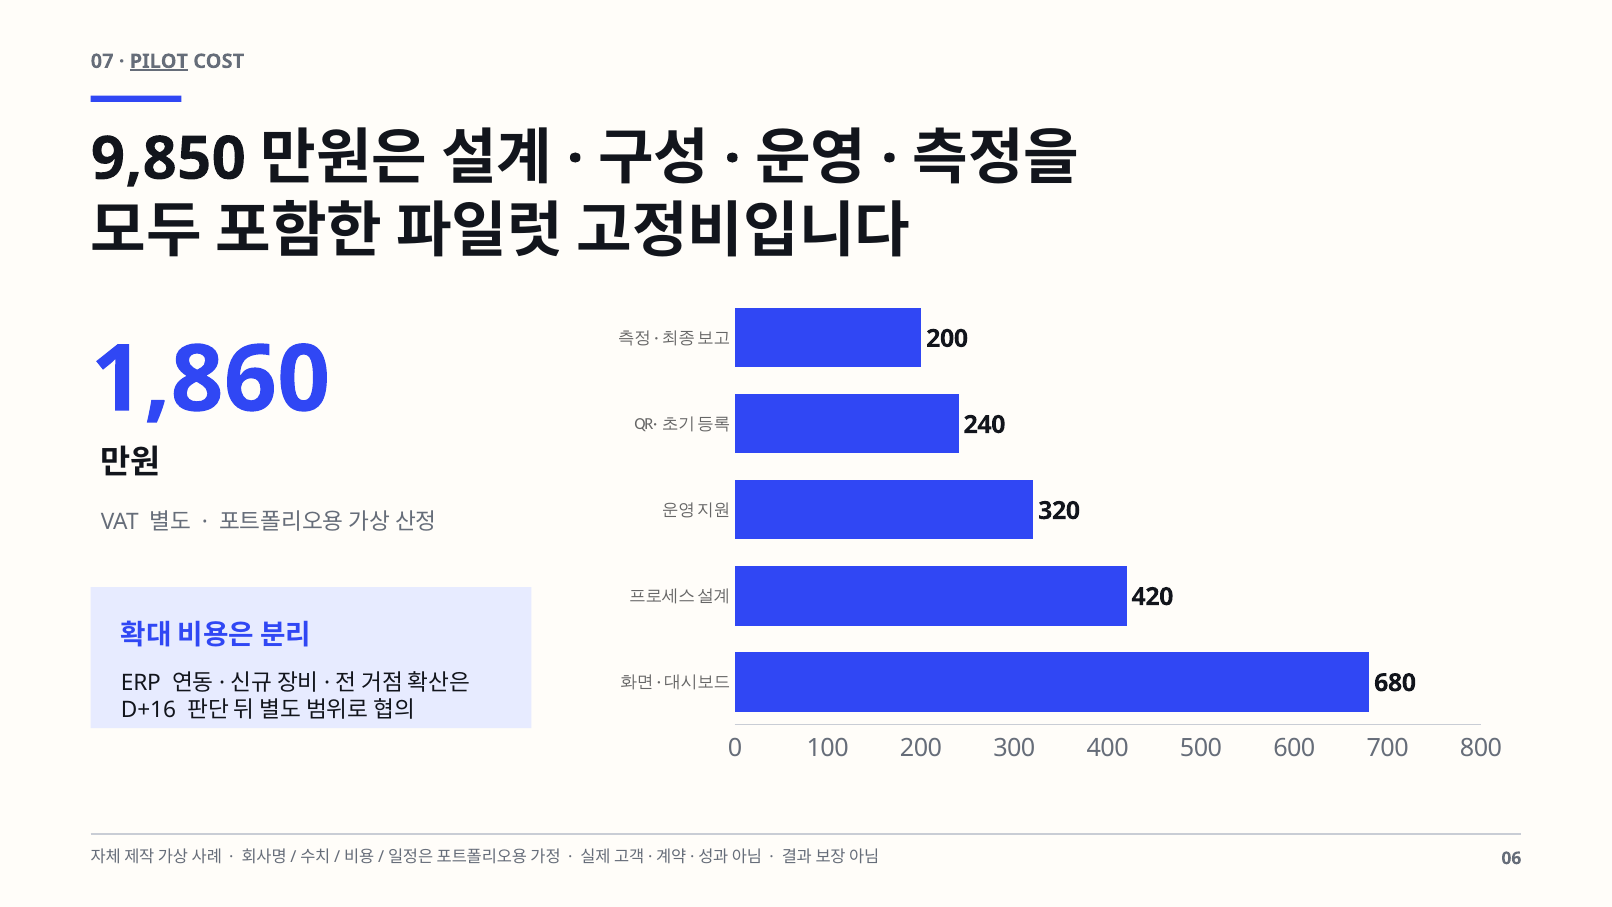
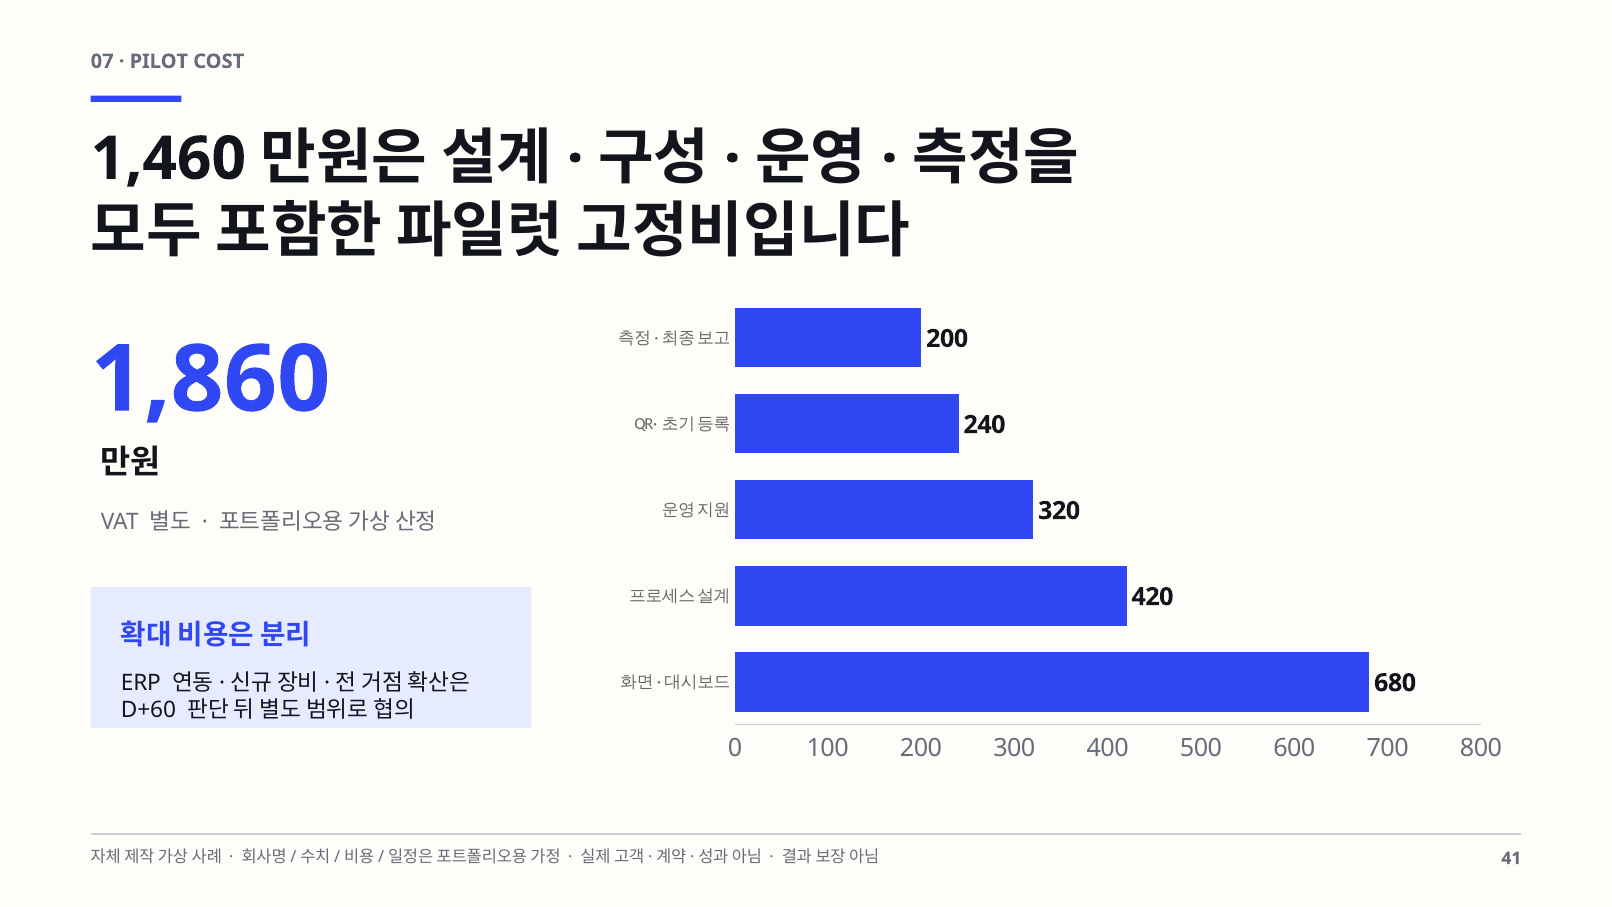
PILOT underline: present -> none
9,850: 9,850 -> 1,460
D+16: D+16 -> D+60
06: 06 -> 41
